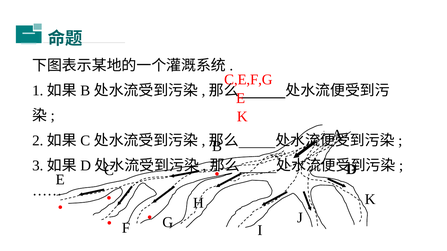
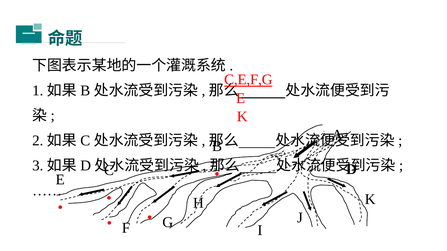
C,E,F,G underline: none -> present
